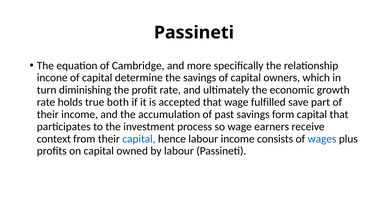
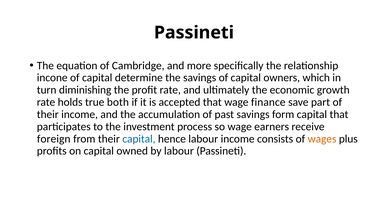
fulfilled: fulfilled -> finance
context: context -> foreign
wages colour: blue -> orange
